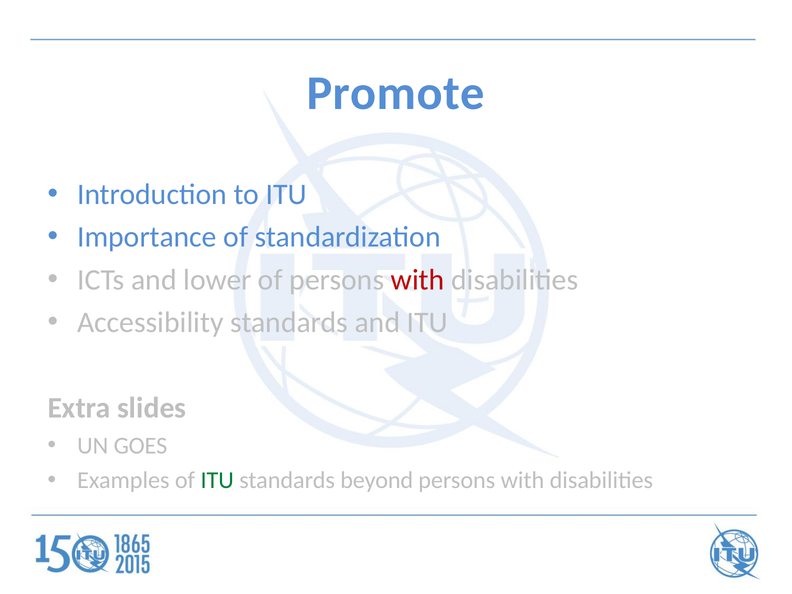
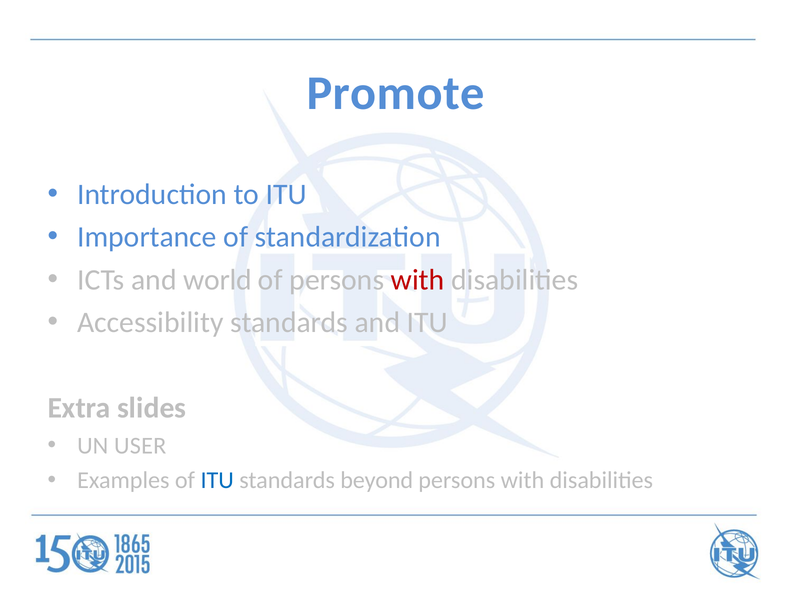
lower: lower -> world
GOES: GOES -> USER
ITU at (217, 480) colour: green -> blue
